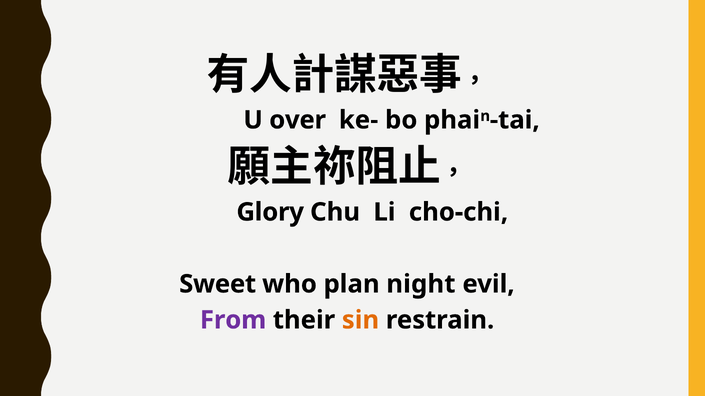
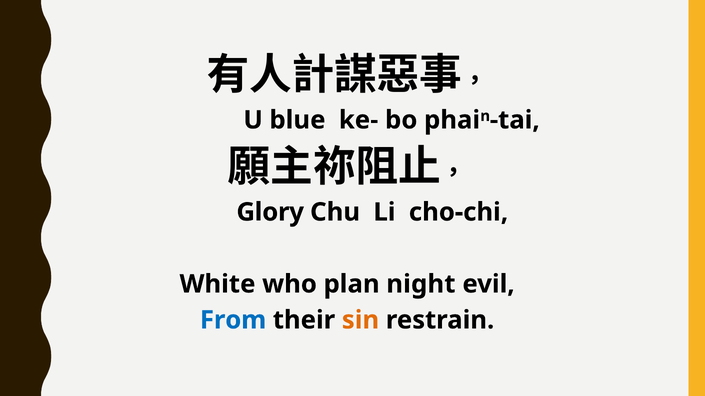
over: over -> blue
Sweet: Sweet -> White
From colour: purple -> blue
